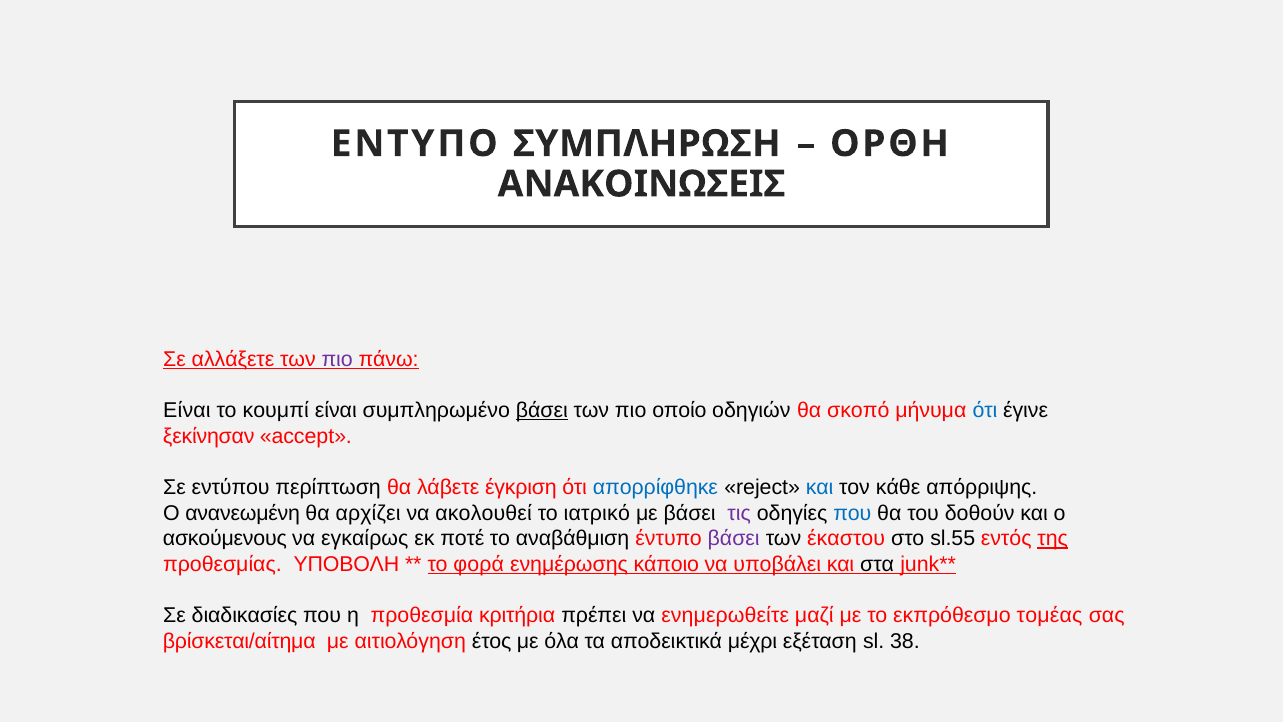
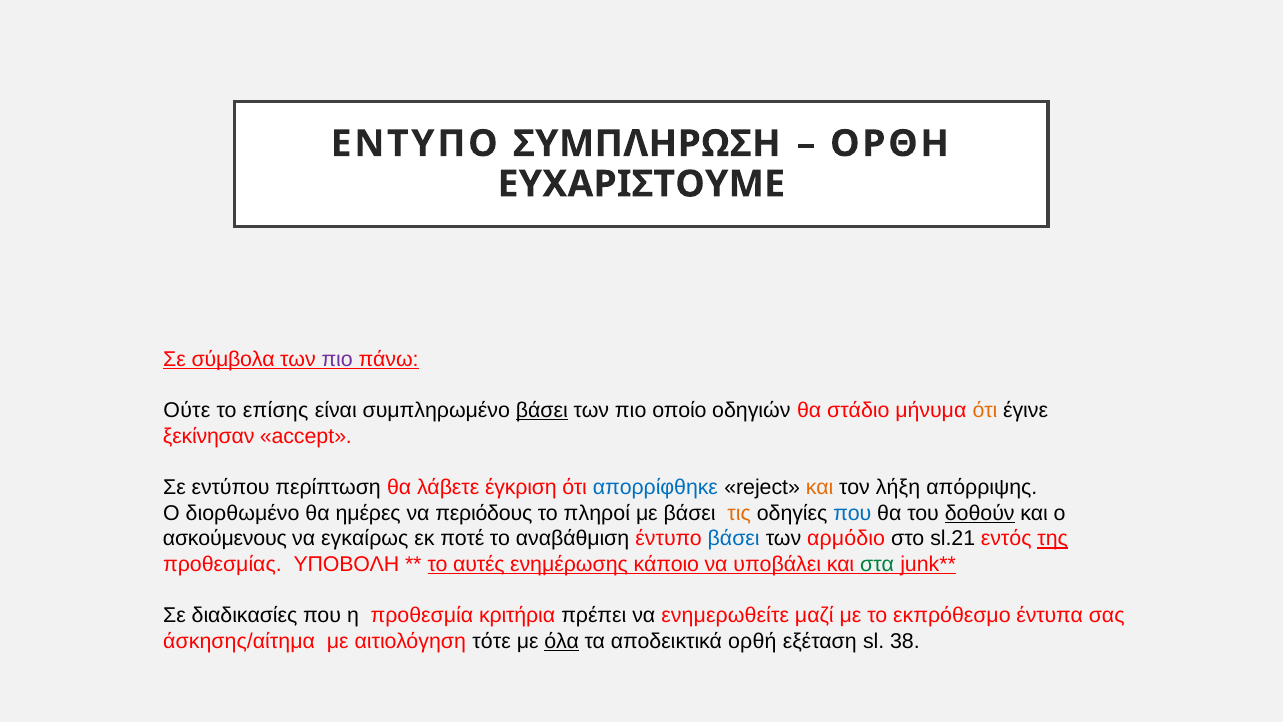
ΑΝΑΚΟΙΝΩΣΕΙΣ: ΑΝΑΚΟΙΝΩΣΕΙΣ -> ΕΥΧΑΡΙΣΤΟΥΜΕ
αλλάξετε: αλλάξετε -> σύμβολα
Είναι at (187, 410): Είναι -> Ούτε
κουμπί: κουμπί -> επίσης
σκοπό: σκοπό -> στάδιο
ότι at (985, 410) colour: blue -> orange
και at (820, 487) colour: blue -> orange
κάθε: κάθε -> λήξη
ανανεωμένη: ανανεωμένη -> διορθωμένο
αρχίζει: αρχίζει -> ημέρες
ακολουθεί: ακολουθεί -> περιόδους
ιατρικό: ιατρικό -> πληροί
τις colour: purple -> orange
δοθούν underline: none -> present
βάσει at (734, 539) colour: purple -> blue
έκαστου: έκαστου -> αρμόδιο
sl.55: sl.55 -> sl.21
φορά: φορά -> αυτές
στα colour: black -> green
τομέας: τομέας -> έντυπα
βρίσκεται/αίτημα: βρίσκεται/αίτημα -> άσκησης/αίτημα
έτος: έτος -> τότε
όλα underline: none -> present
μέχρι: μέχρι -> ορθή
